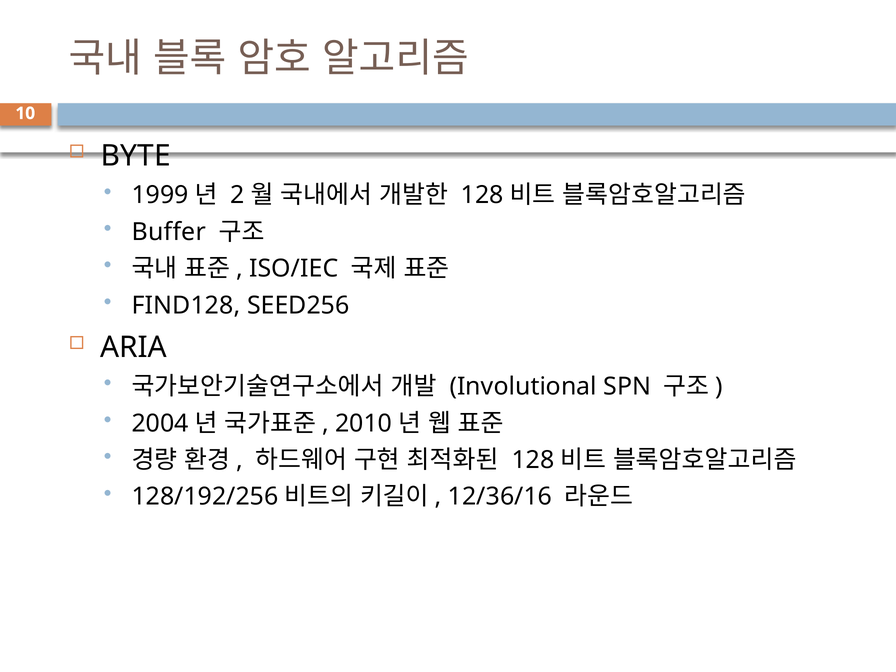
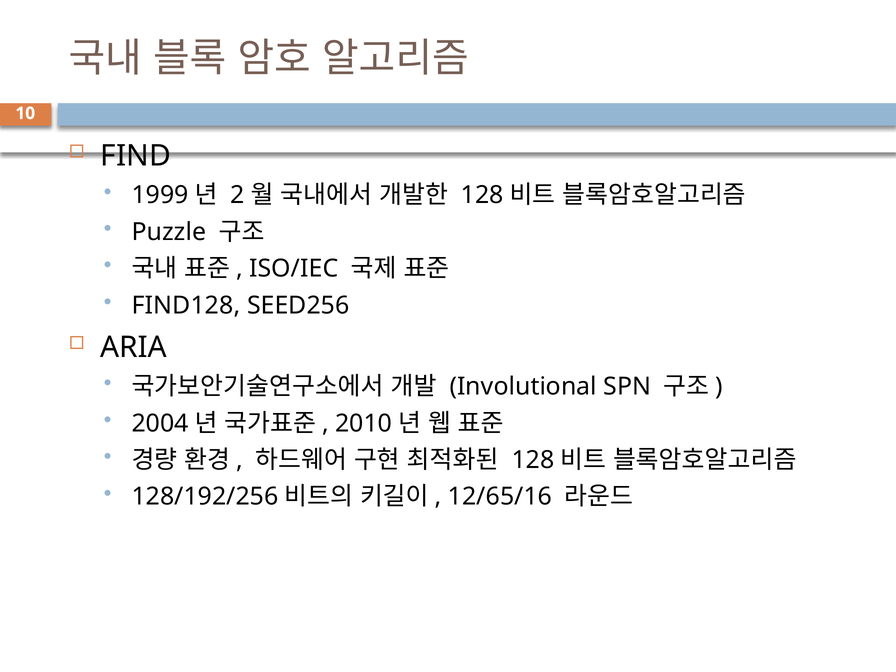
BYTE: BYTE -> FIND
Buffer: Buffer -> Puzzle
12/36/16: 12/36/16 -> 12/65/16
